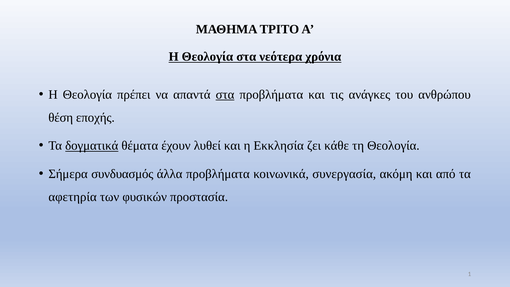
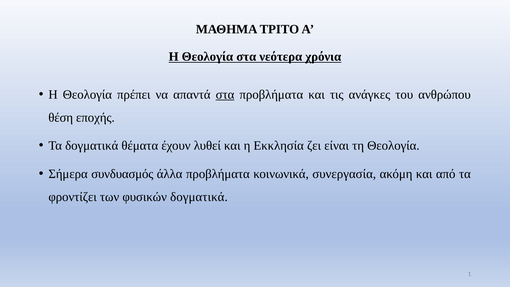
δογματικά at (92, 146) underline: present -> none
κάθε: κάθε -> είναι
αφετηρία: αφετηρία -> φροντίζει
φυσικών προστασία: προστασία -> δογματικά
